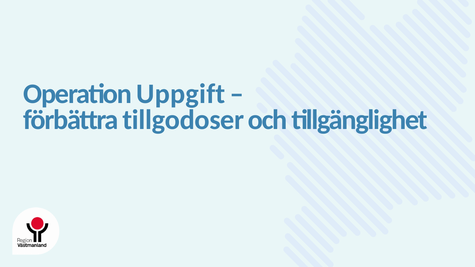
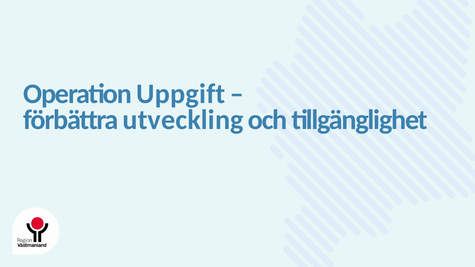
tillgodoser: tillgodoser -> utveckling
